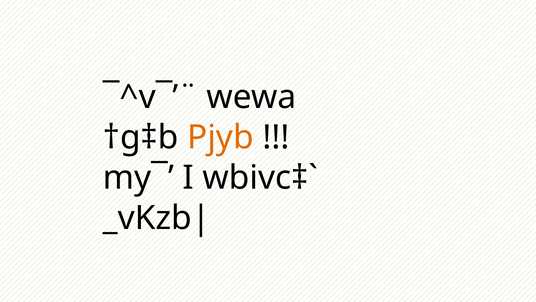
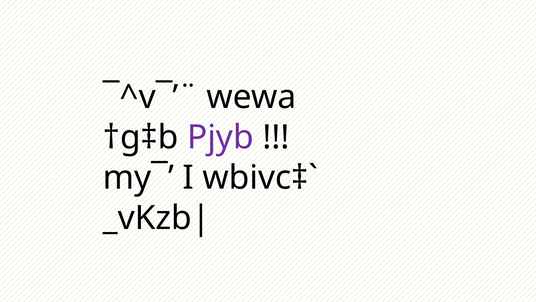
Pjyb colour: orange -> purple
